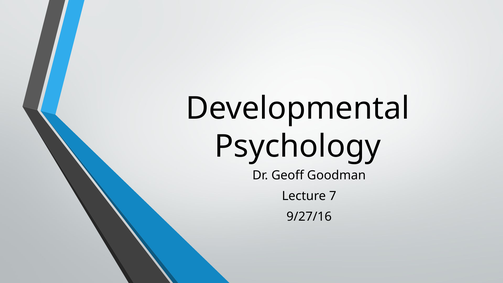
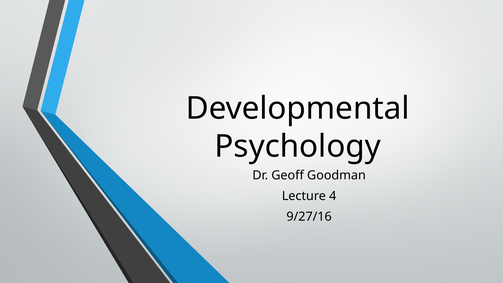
7: 7 -> 4
